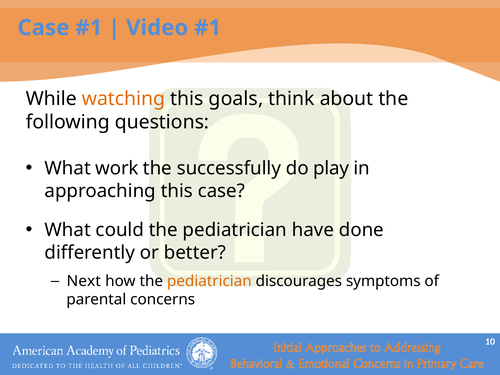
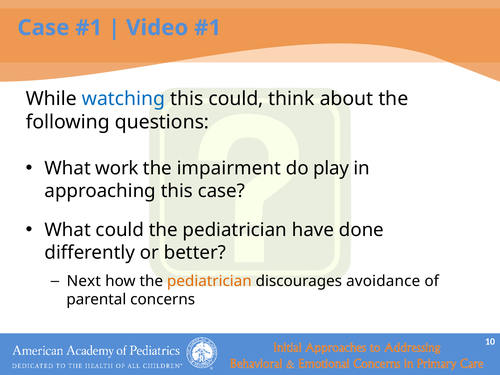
watching colour: orange -> blue
this goals: goals -> could
successfully: successfully -> impairment
symptoms: symptoms -> avoidance
